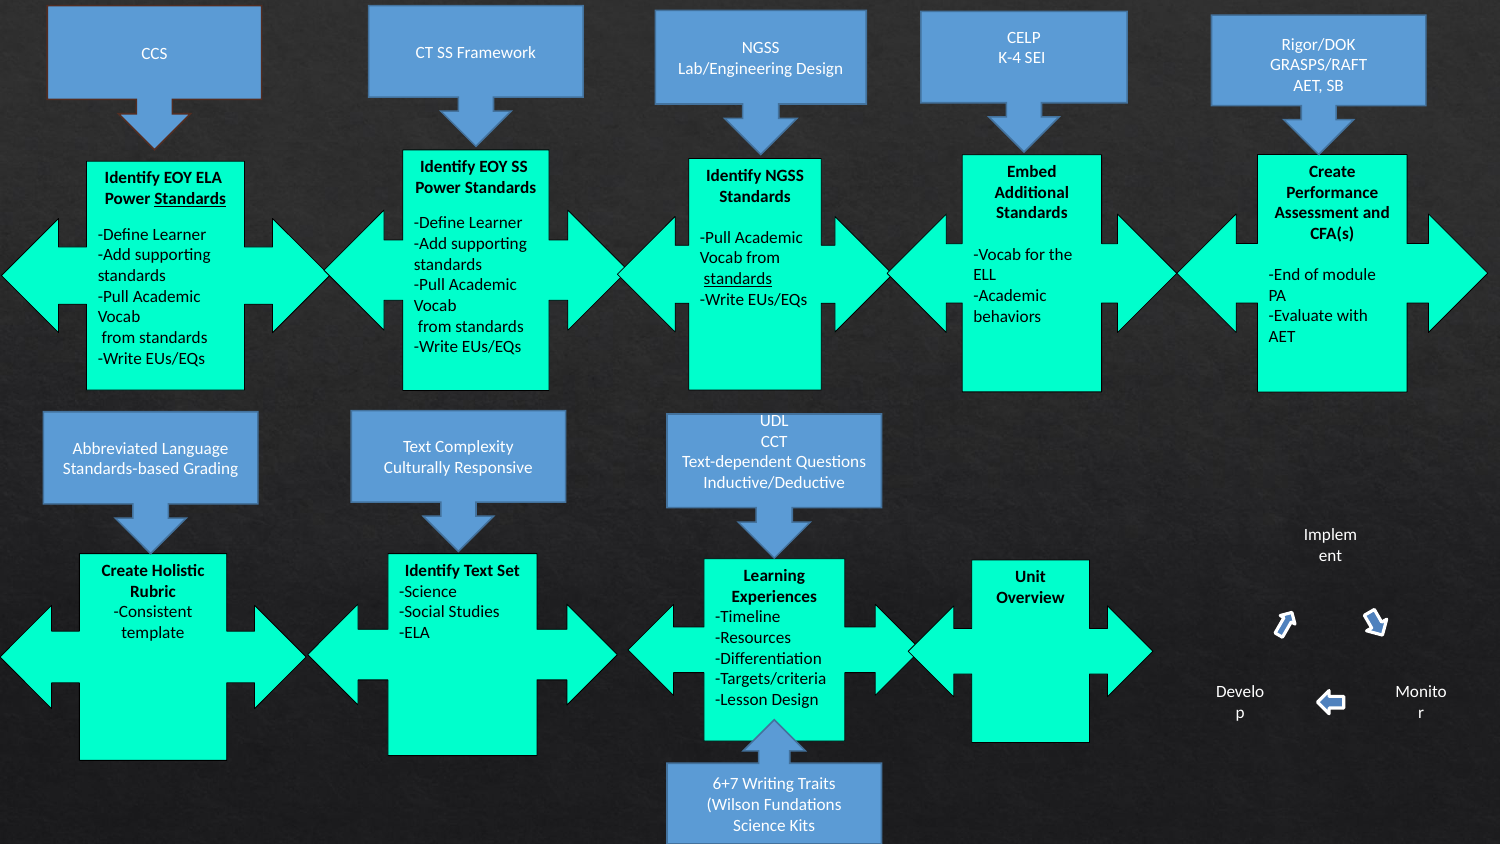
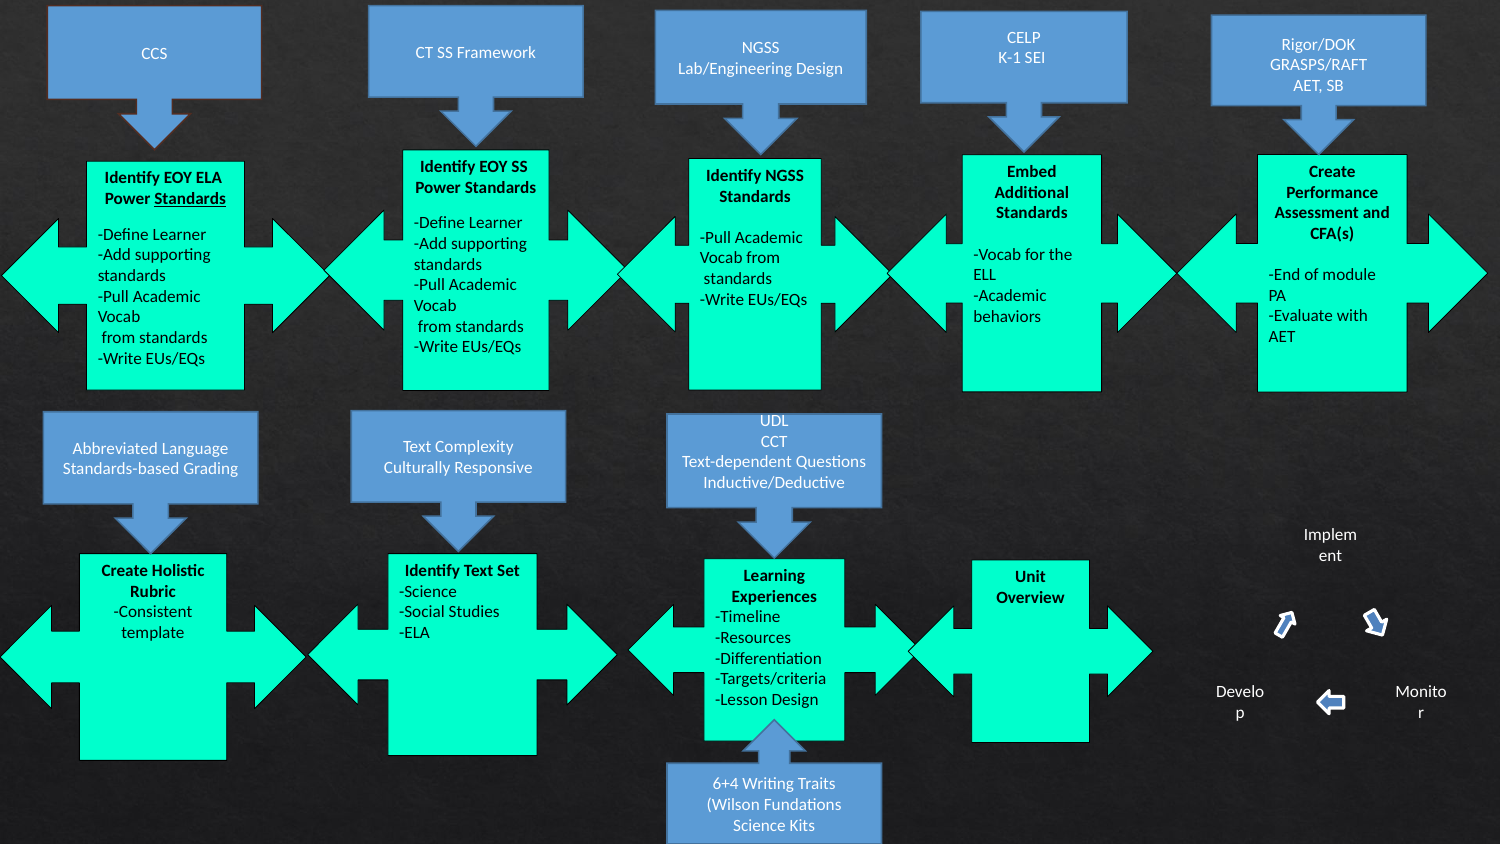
K-4: K-4 -> K-1
standards at (738, 279) underline: present -> none
6+7: 6+7 -> 6+4
